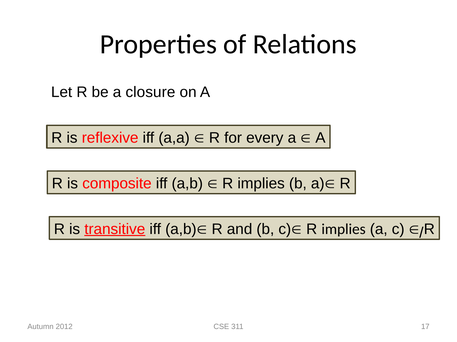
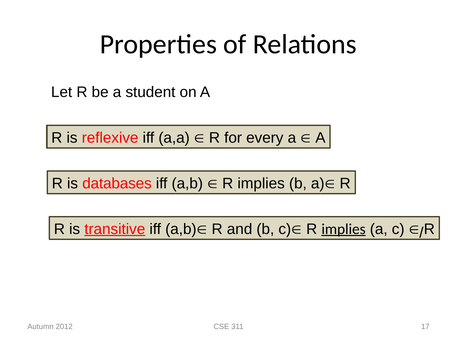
closure: closure -> student
composite: composite -> databases
implies at (344, 230) underline: none -> present
